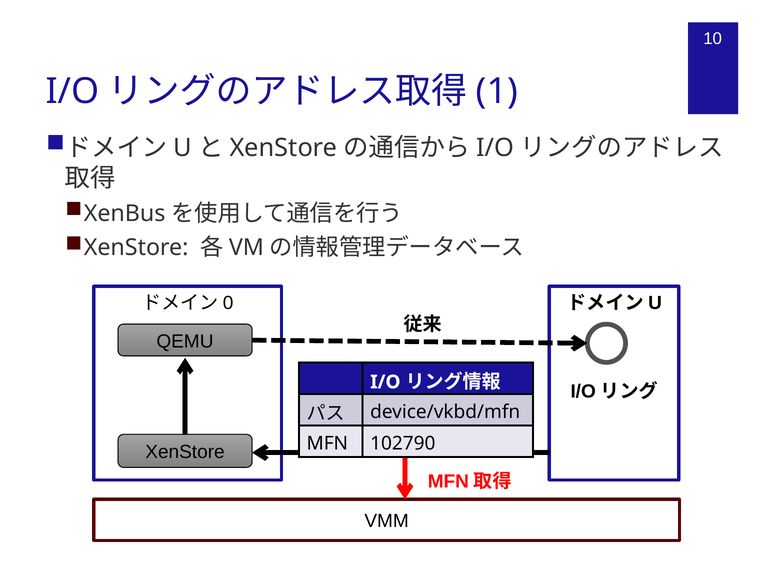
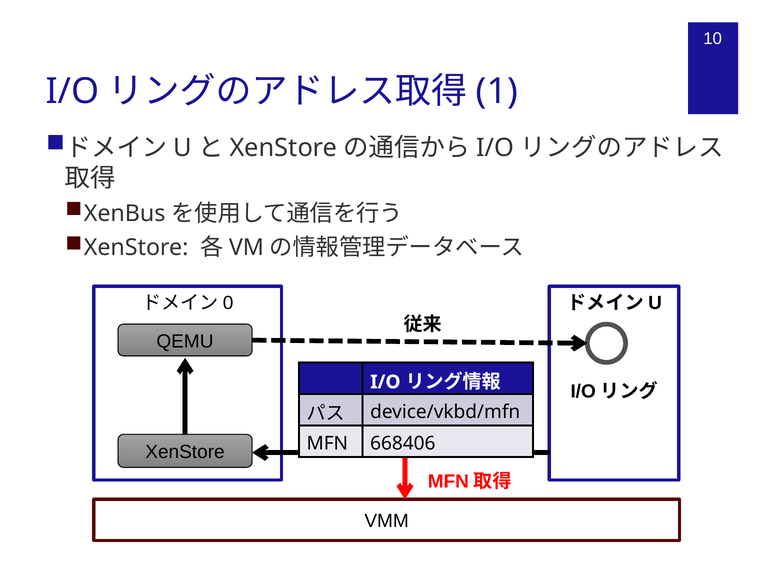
102790: 102790 -> 668406
